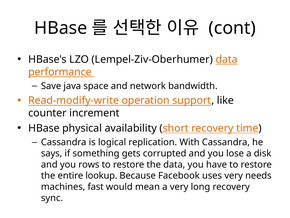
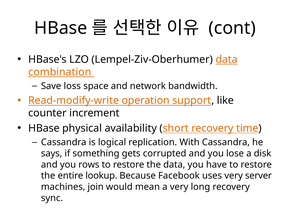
performance: performance -> combination
java: java -> loss
needs: needs -> server
fast: fast -> join
